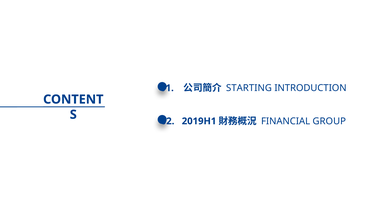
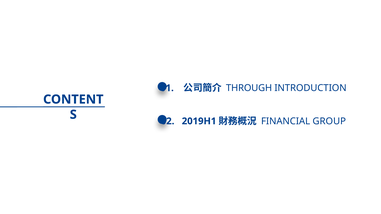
STARTING: STARTING -> THROUGH
